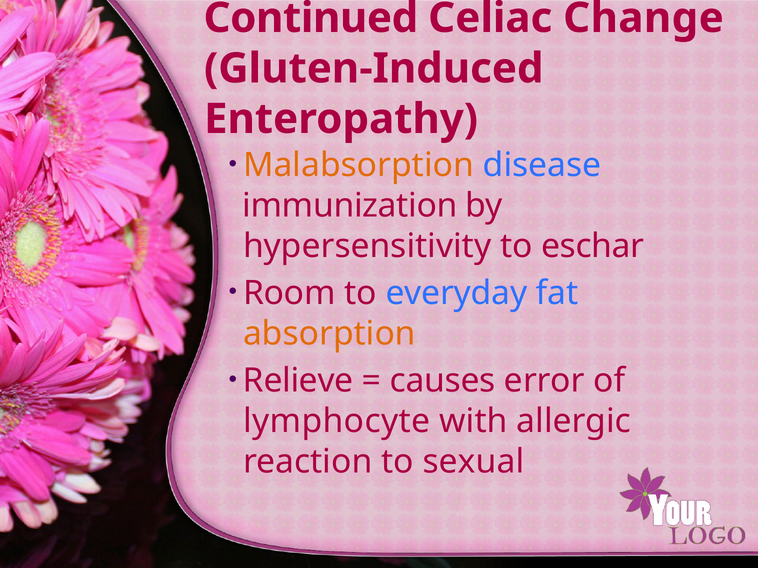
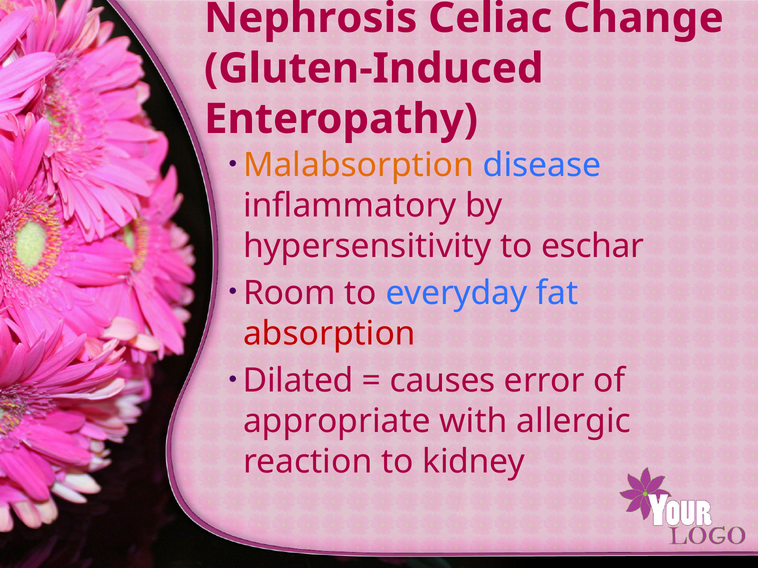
Continued: Continued -> Nephrosis
immunization: immunization -> inflammatory
absorption colour: orange -> red
Relieve: Relieve -> Dilated
lymphocyte: lymphocyte -> appropriate
sexual: sexual -> kidney
